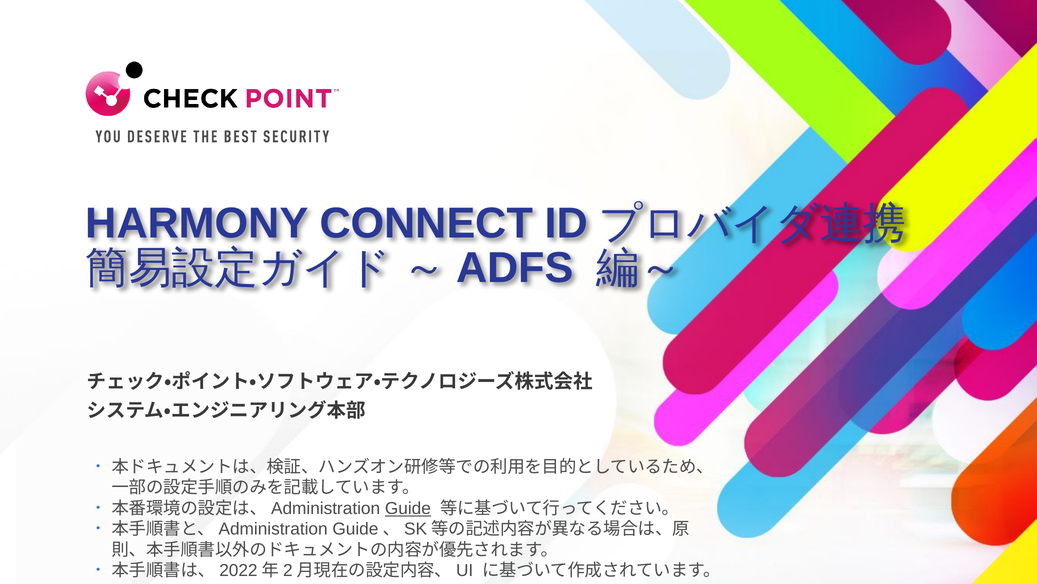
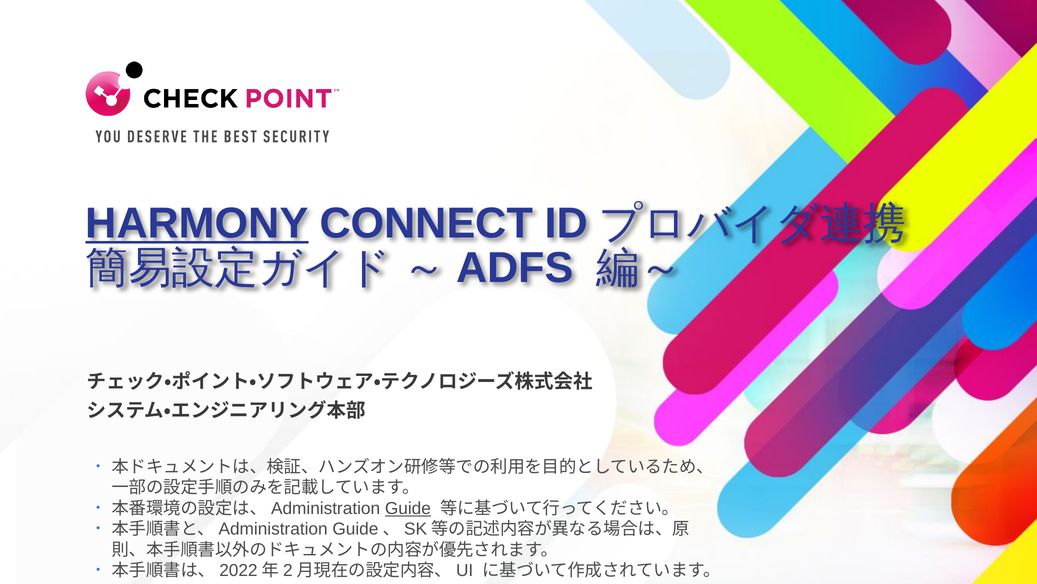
HARMONY underline: none -> present
